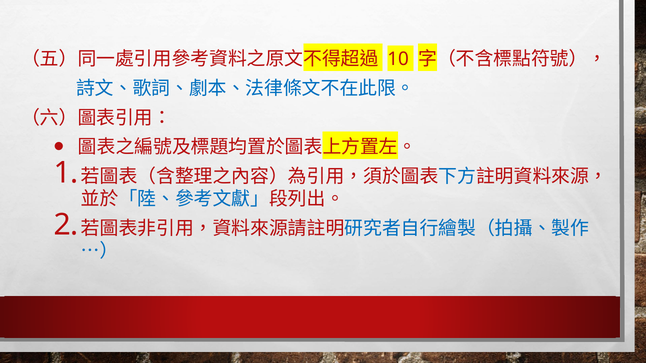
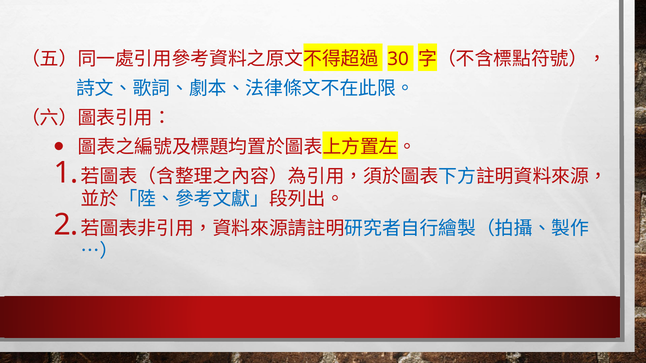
10: 10 -> 30
